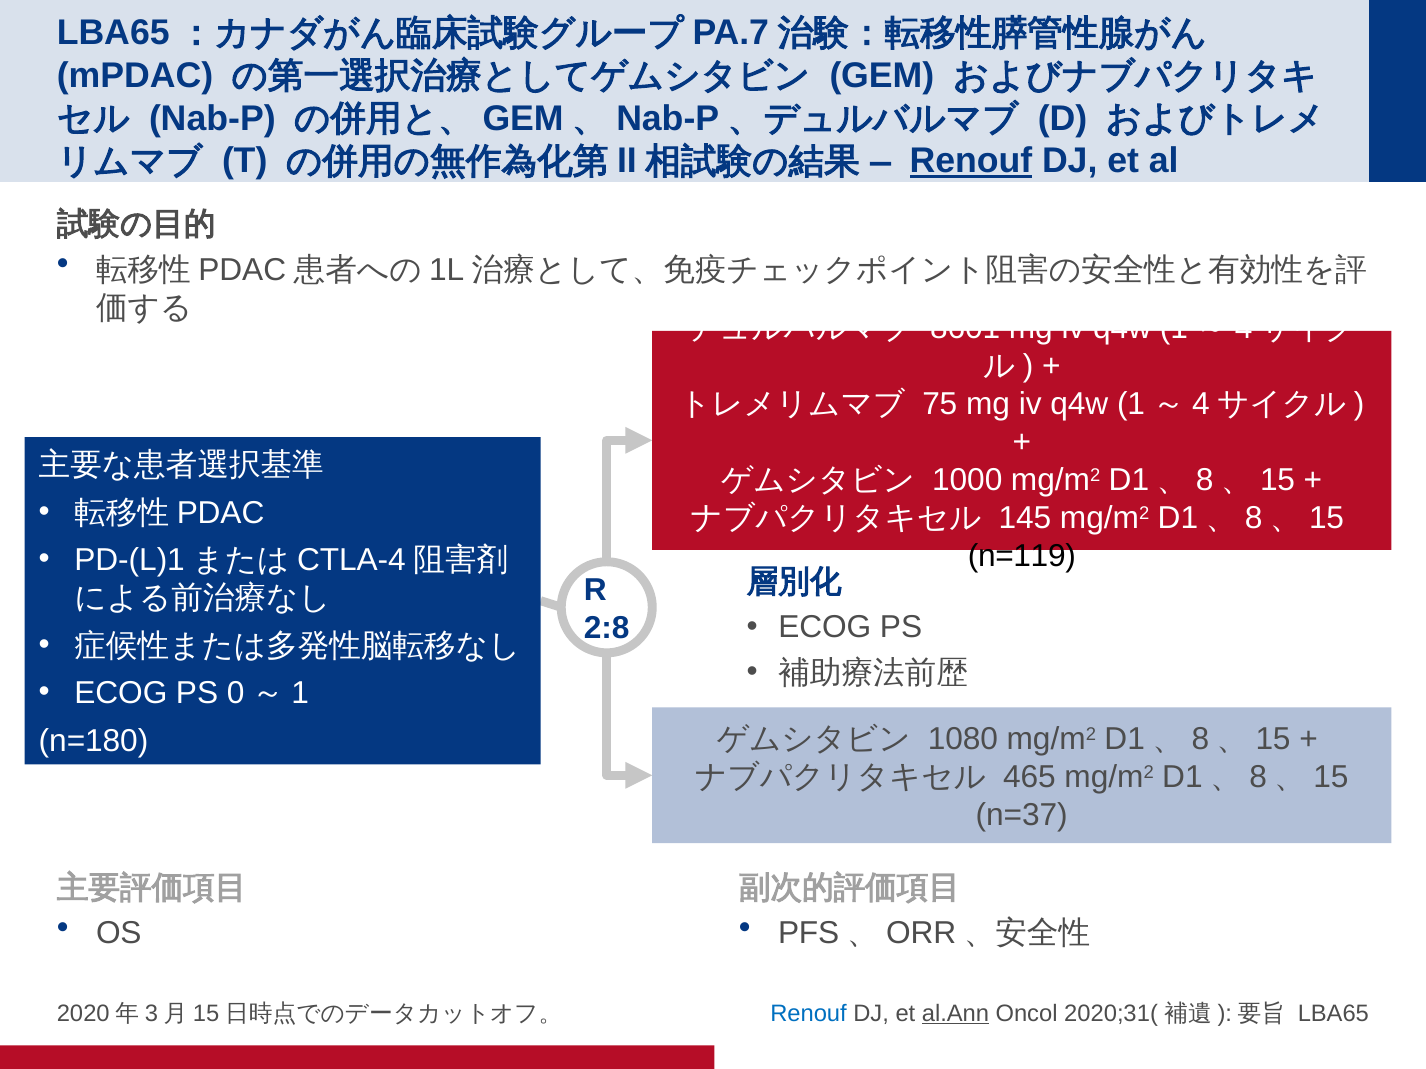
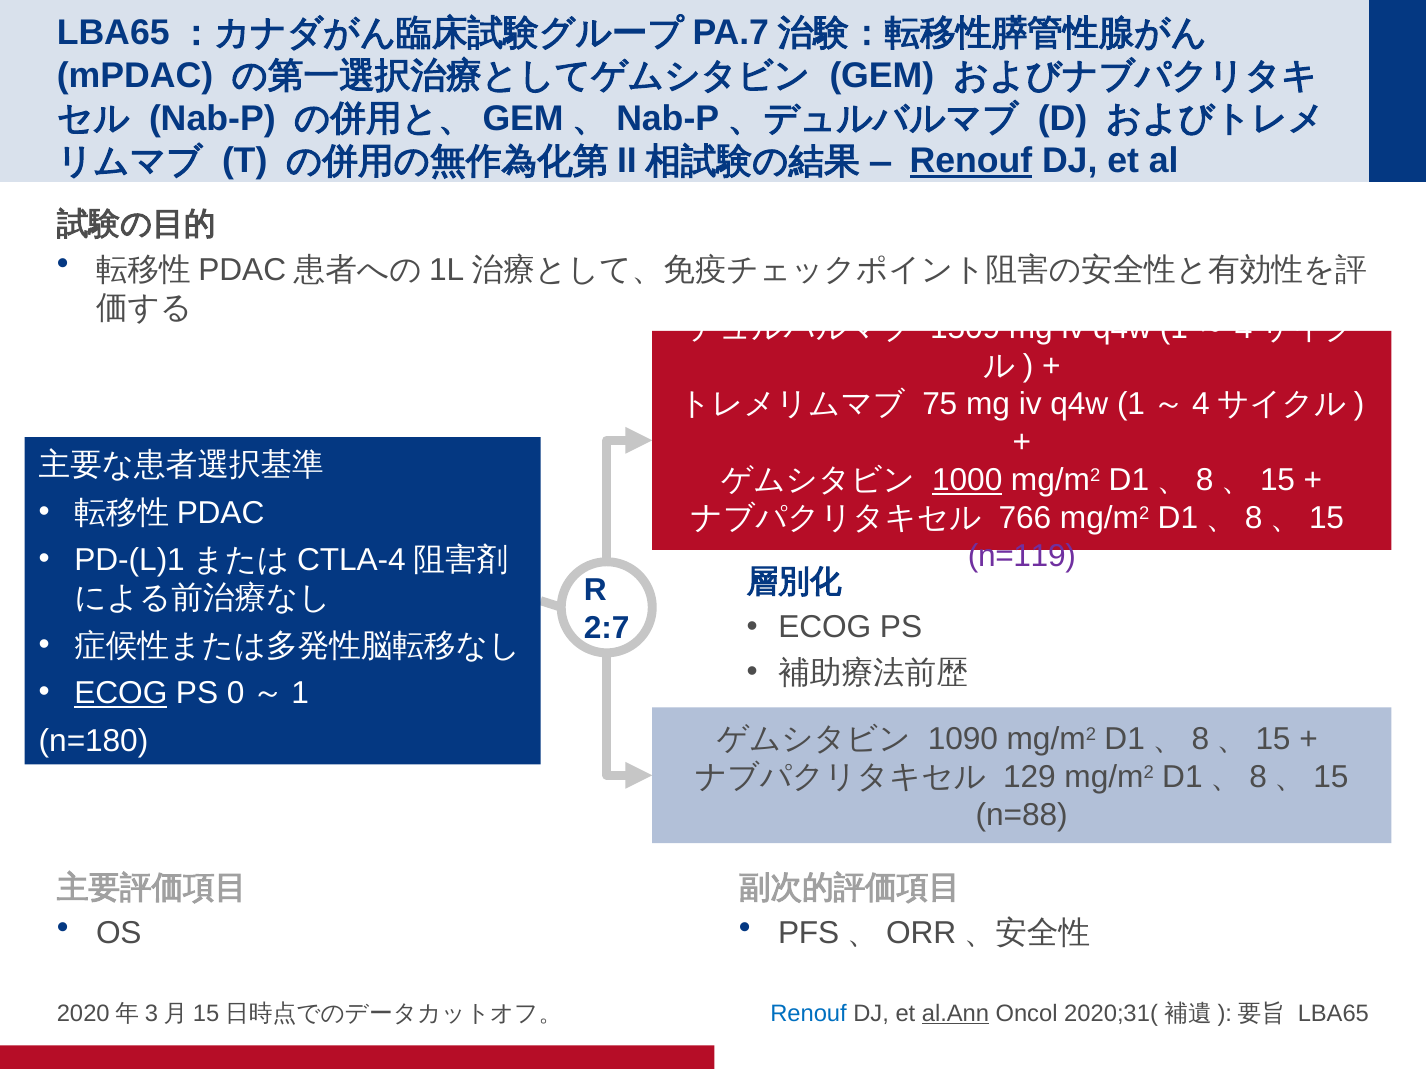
8601: 8601 -> 1509
1000 underline: none -> present
145: 145 -> 766
n=119 colour: black -> purple
2:8: 2:8 -> 2:7
ECOG at (121, 693) underline: none -> present
1080: 1080 -> 1090
465: 465 -> 129
n=37: n=37 -> n=88
